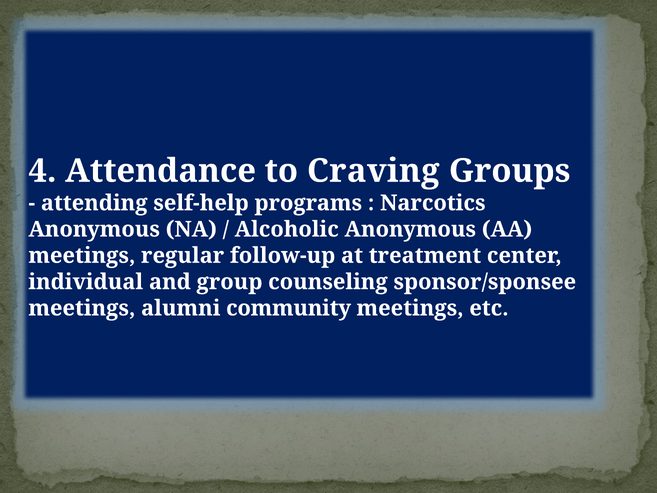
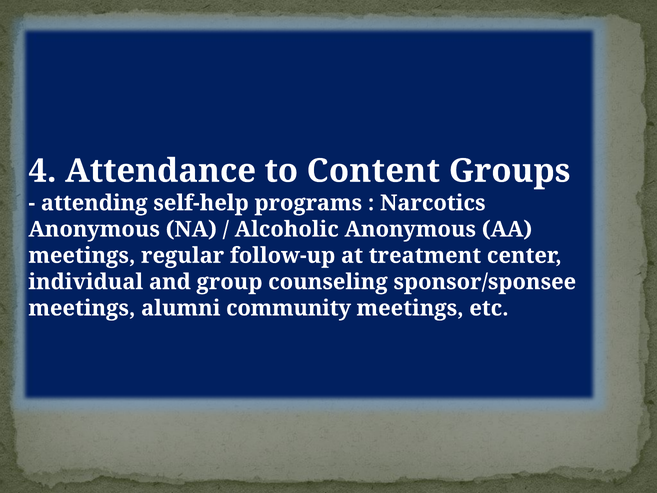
Craving: Craving -> Content
